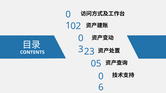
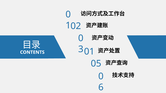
23: 23 -> 01
